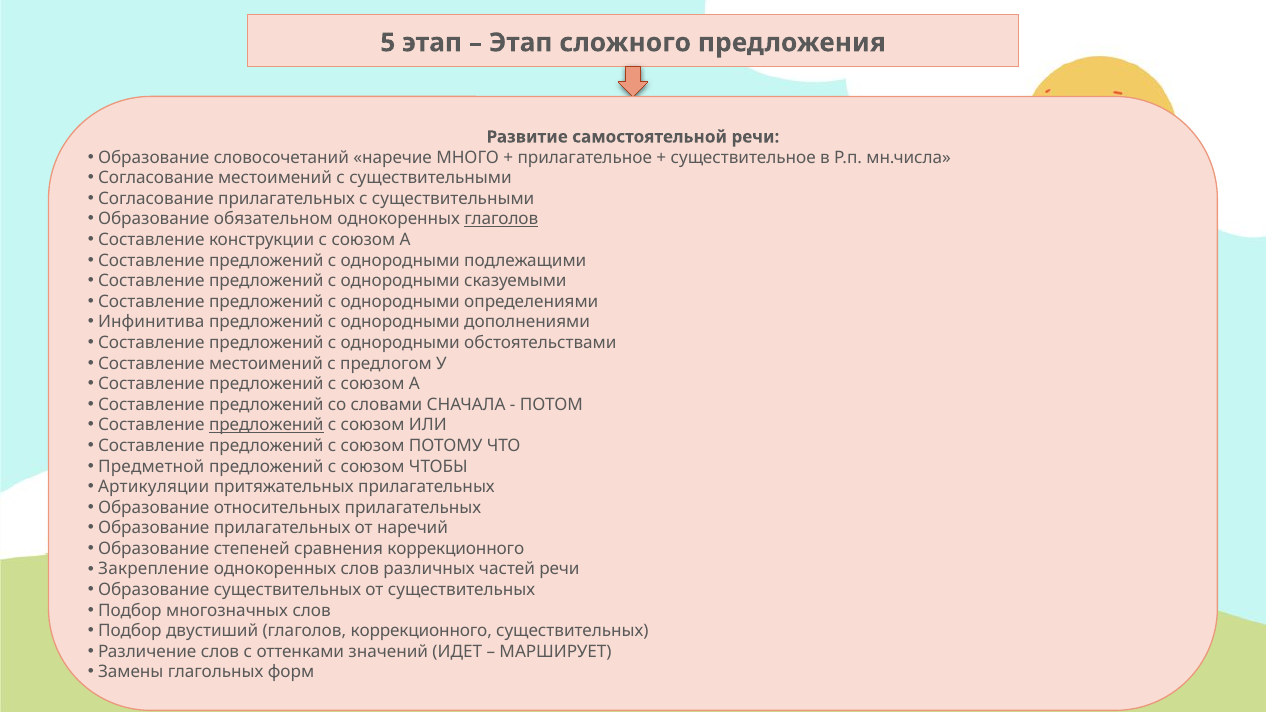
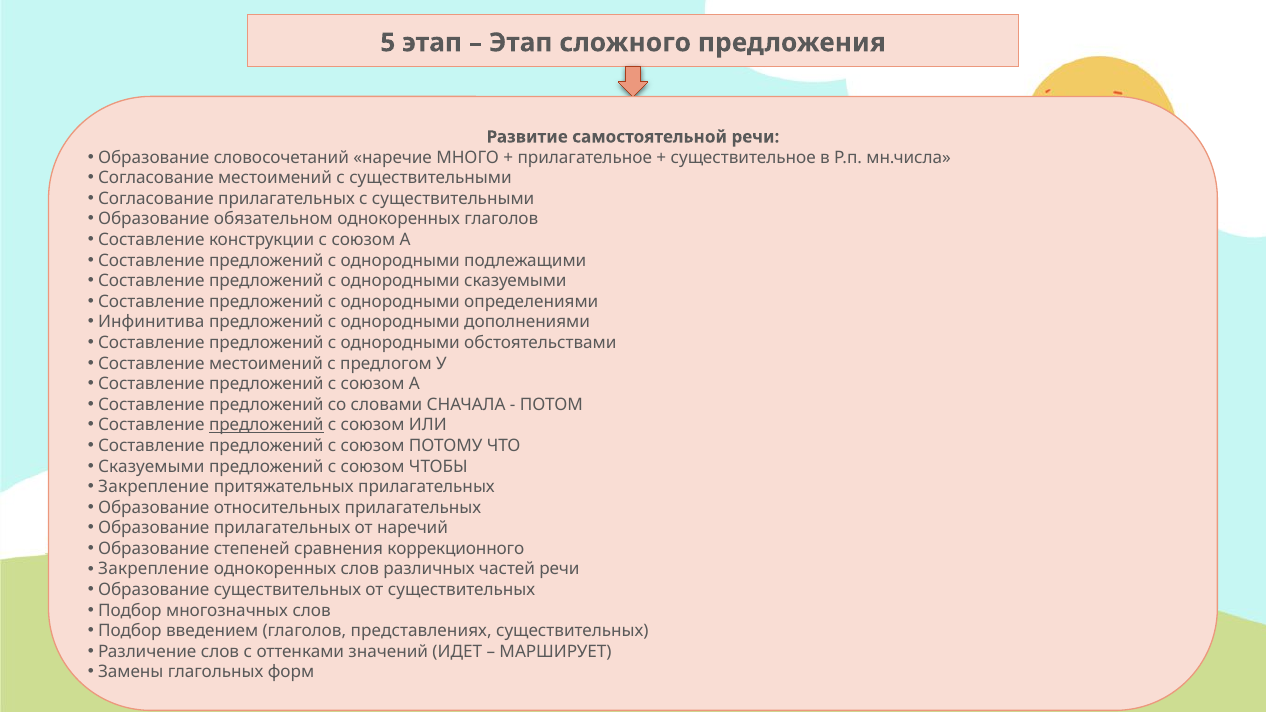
глаголов at (501, 219) underline: present -> none
Предметной at (151, 466): Предметной -> Сказуемыми
Артикуляции at (154, 487): Артикуляции -> Закрепление
двустиший: двустиший -> введением
глаголов коррекционного: коррекционного -> представлениях
